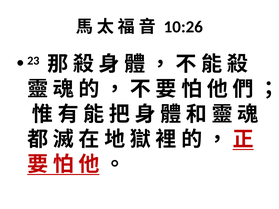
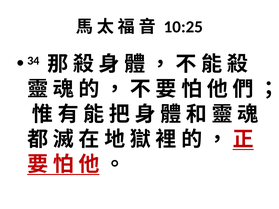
10:26: 10:26 -> 10:25
23: 23 -> 34
